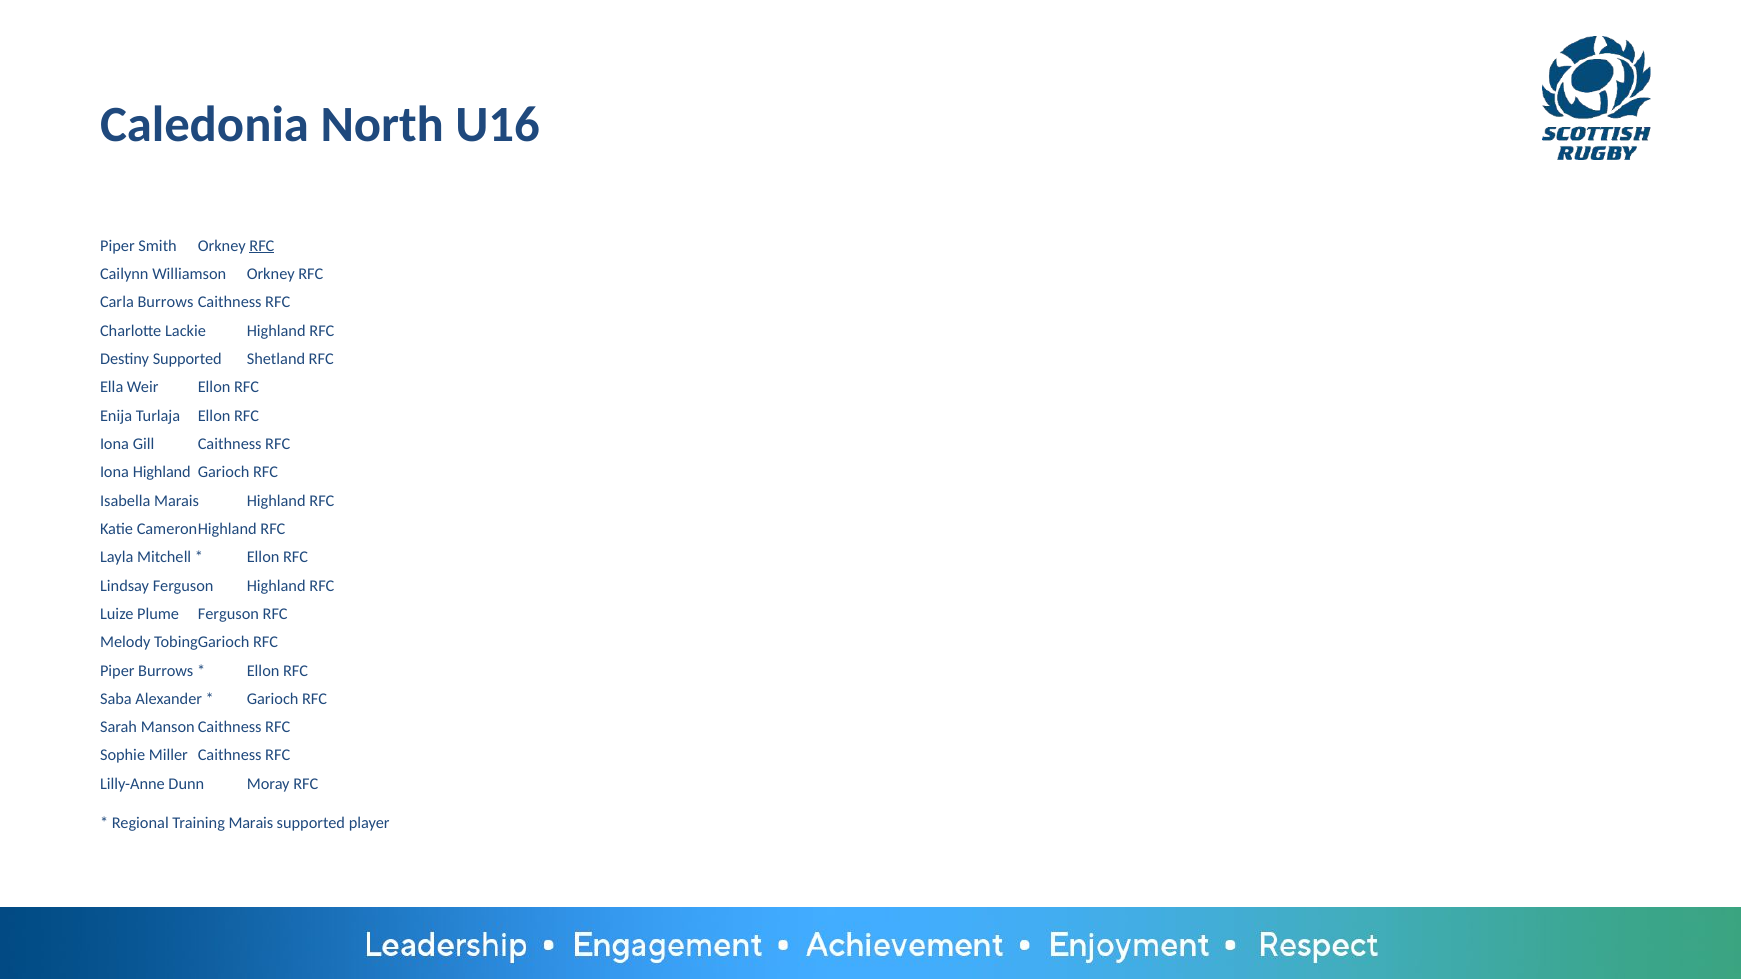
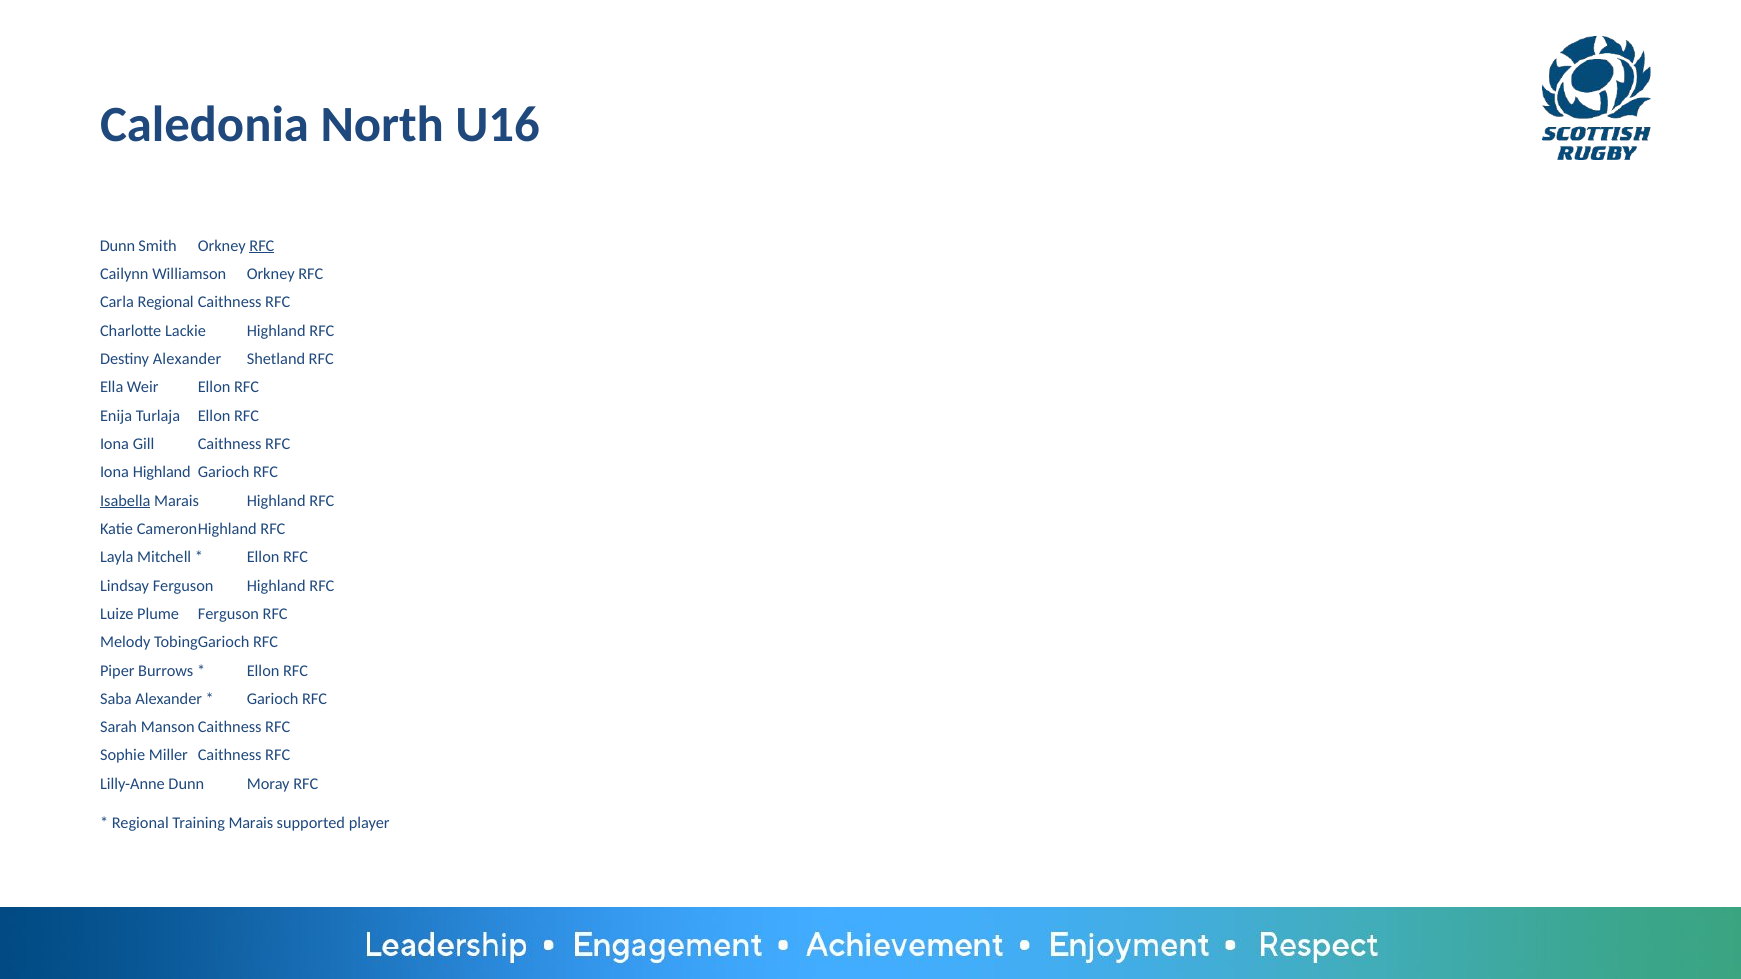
Piper at (117, 246): Piper -> Dunn
Carla Burrows: Burrows -> Regional
Destiny Supported: Supported -> Alexander
Isabella underline: none -> present
